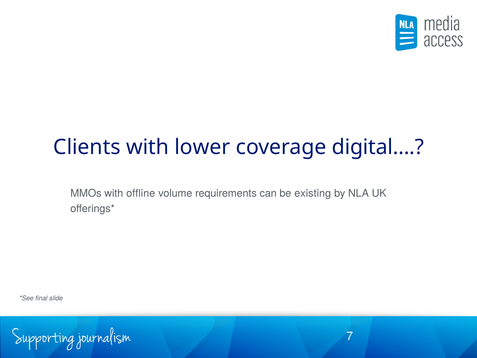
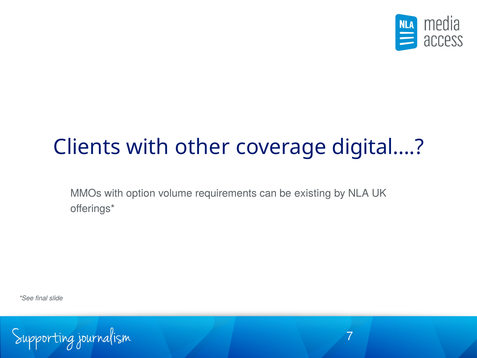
lower: lower -> other
offline: offline -> option
